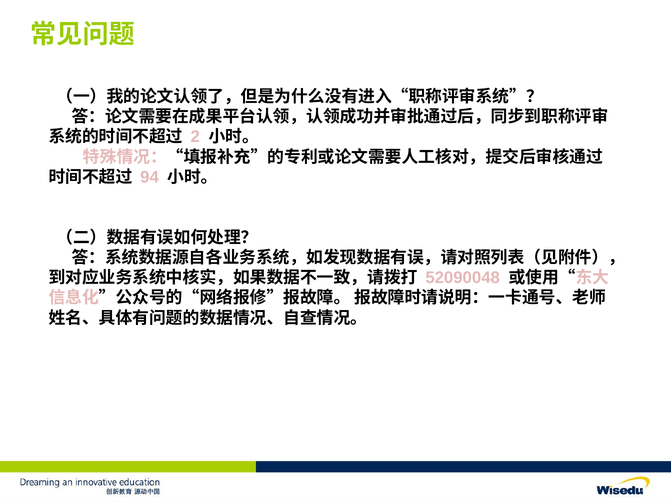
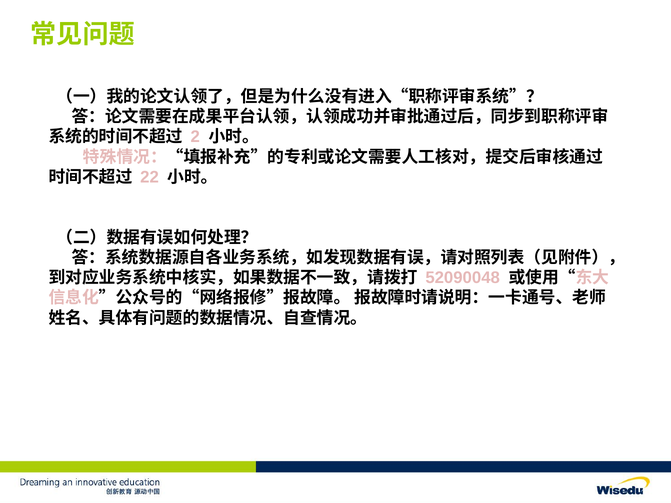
94: 94 -> 22
